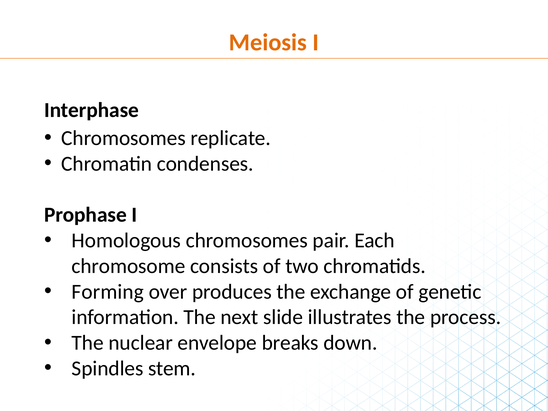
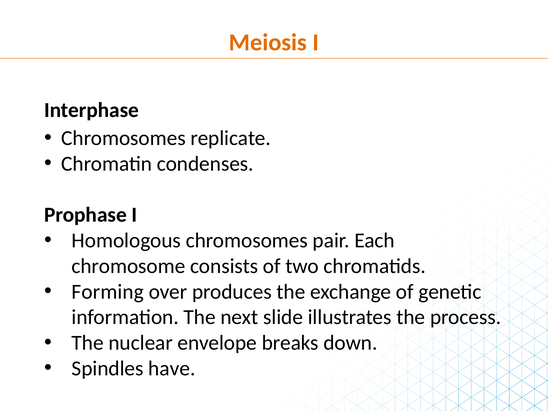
stem: stem -> have
